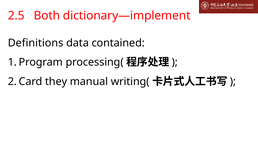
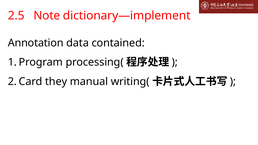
Both: Both -> Note
Definitions: Definitions -> Annotation
